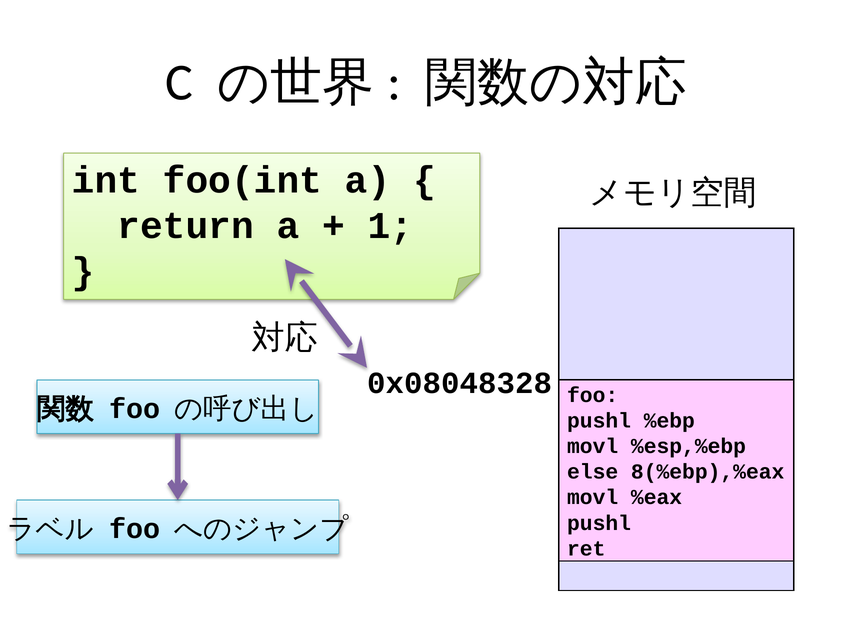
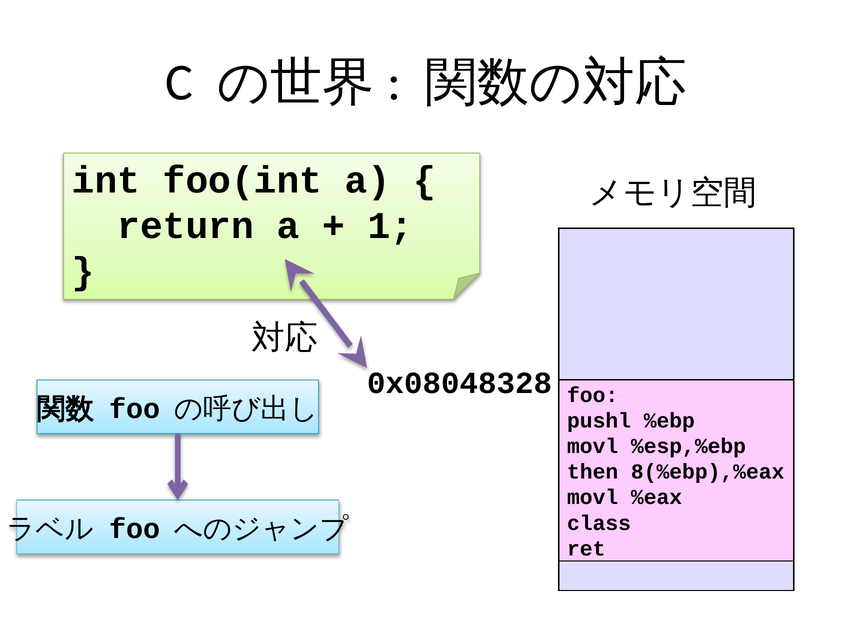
else: else -> then
pushl at (599, 523): pushl -> class
